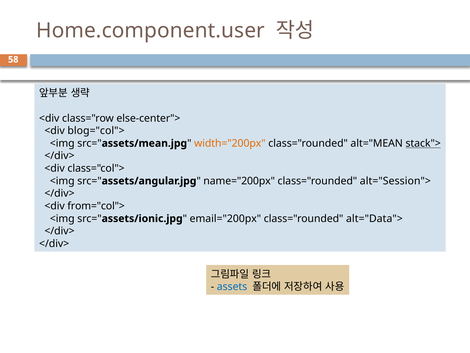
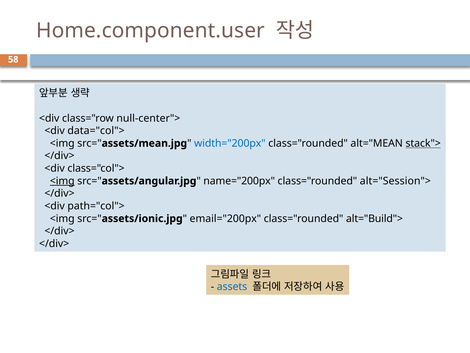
else-center">: else-center"> -> null-center">
blog="col">: blog="col"> -> data="col">
width="200px colour: orange -> blue
<img at (62, 181) underline: none -> present
from="col">: from="col"> -> path="col">
alt="Data">: alt="Data"> -> alt="Build">
